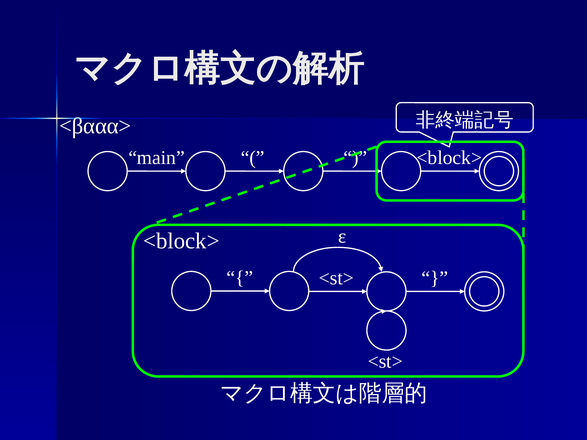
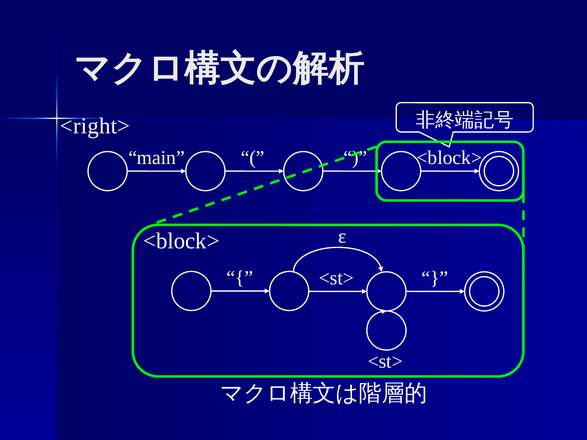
<βααα>: <βααα> -> <right>
